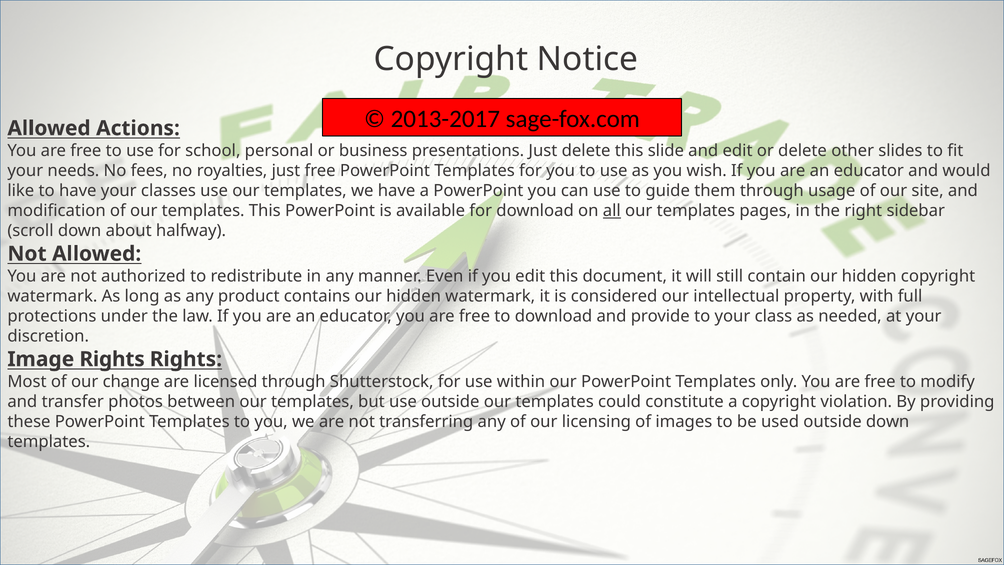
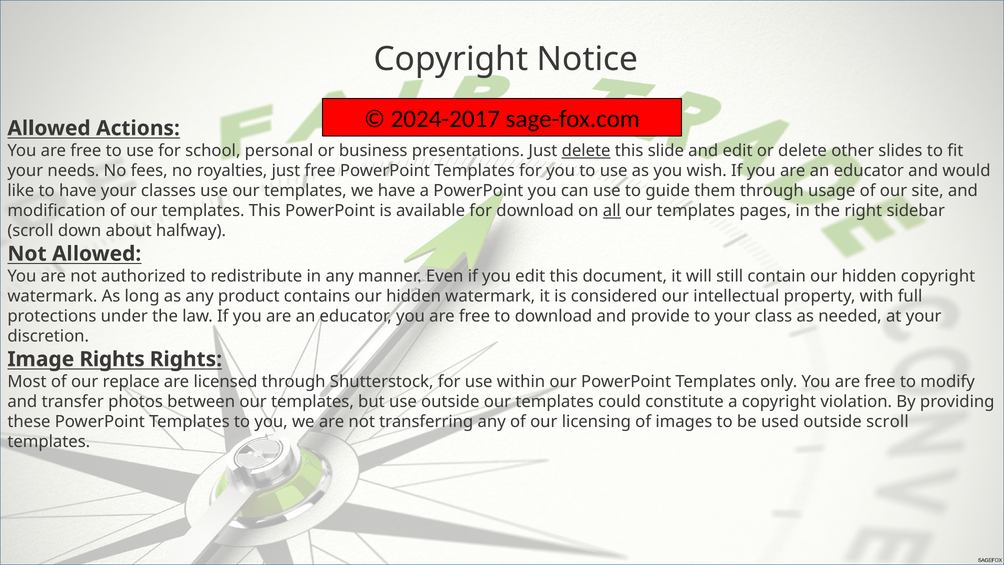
2013-2017: 2013-2017 -> 2024-2017
delete at (586, 151) underline: none -> present
change: change -> replace
outside down: down -> scroll
